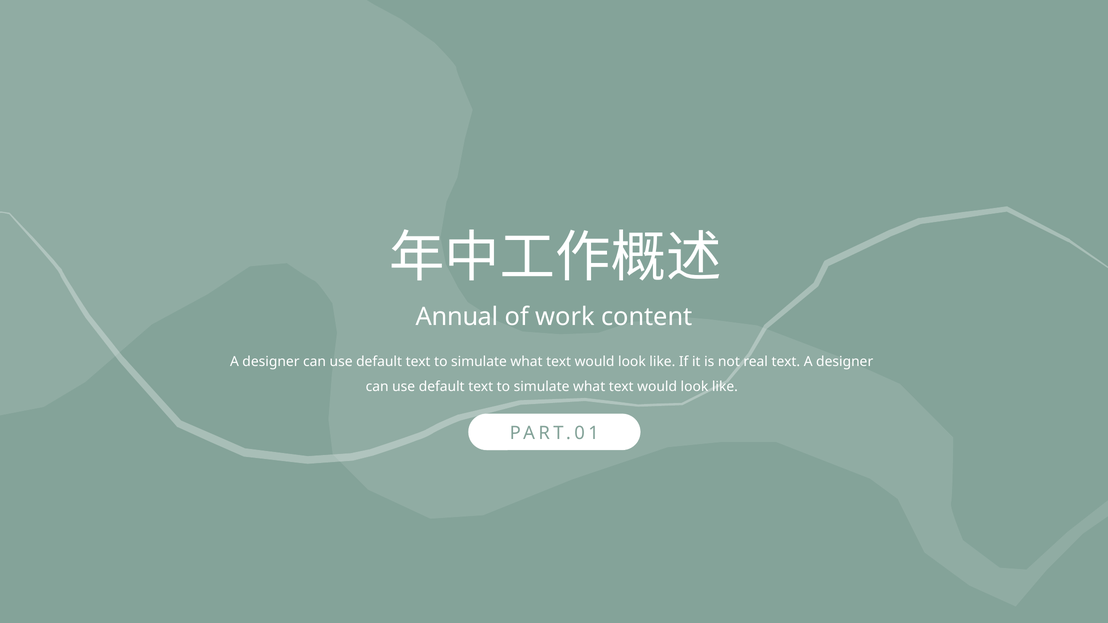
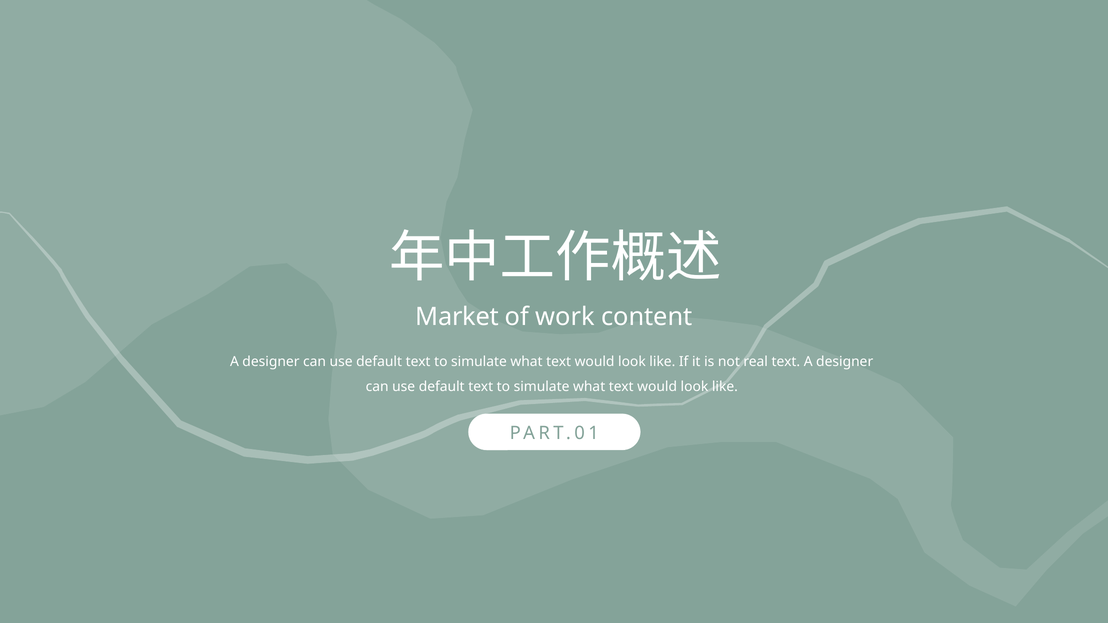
Annual: Annual -> Market
